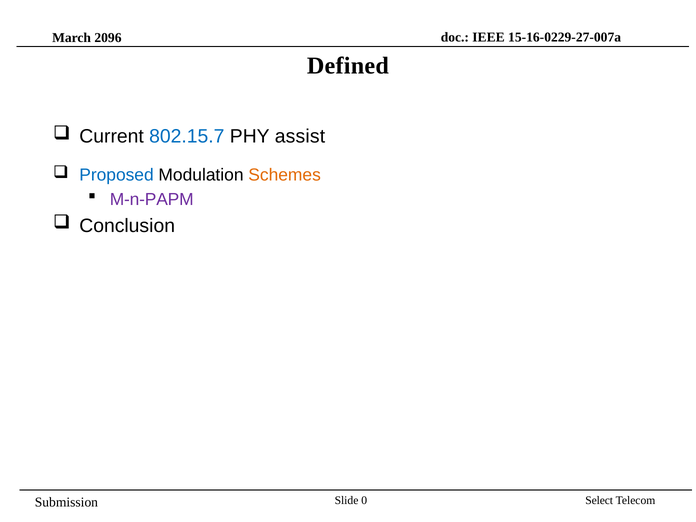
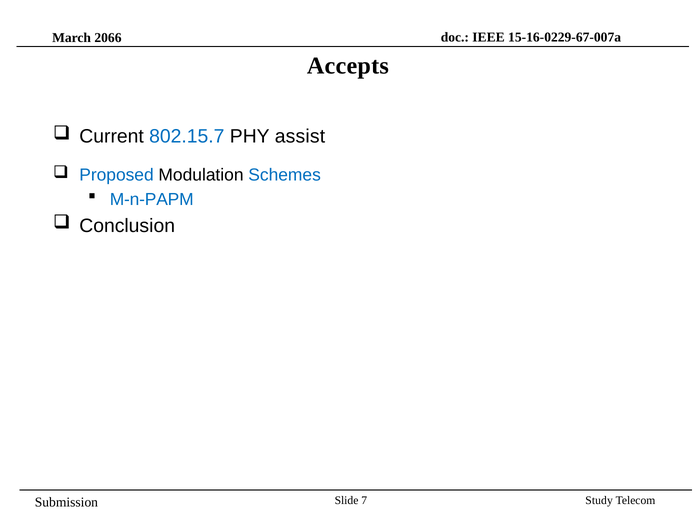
2096: 2096 -> 2066
15-16-0229-27-007a: 15-16-0229-27-007a -> 15-16-0229-67-007a
Defined: Defined -> Accepts
Schemes colour: orange -> blue
M-n-PAPM colour: purple -> blue
0: 0 -> 7
Select: Select -> Study
